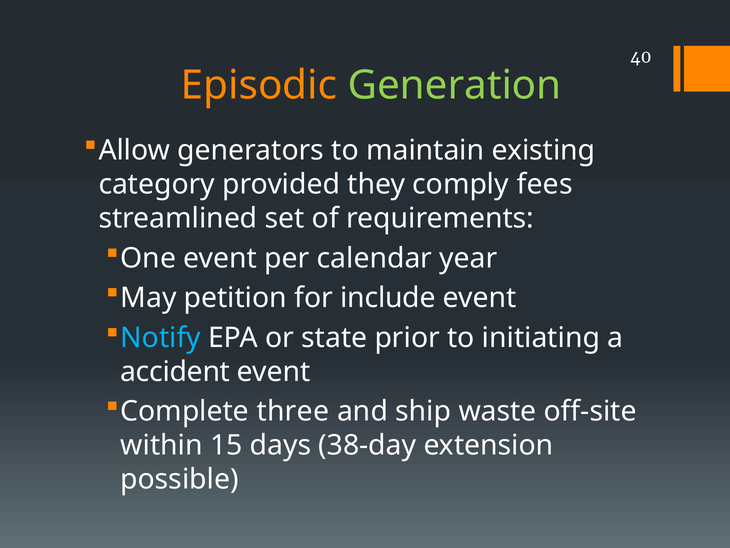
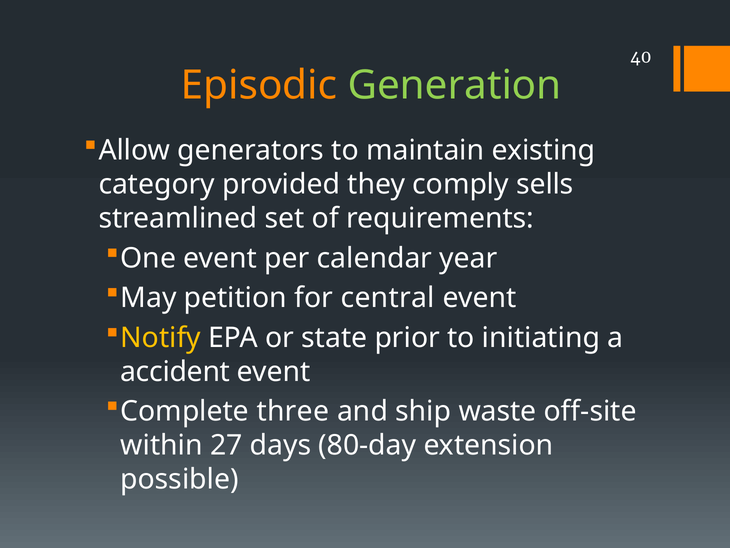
fees: fees -> sells
include: include -> central
Notify colour: light blue -> yellow
15: 15 -> 27
38-day: 38-day -> 80-day
